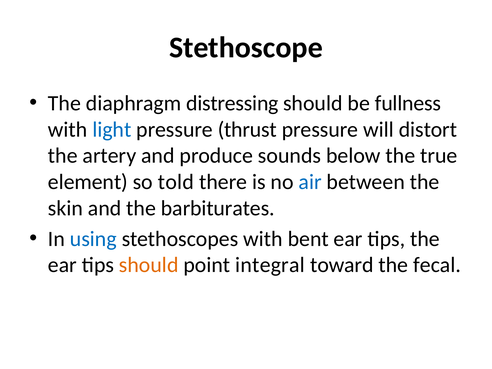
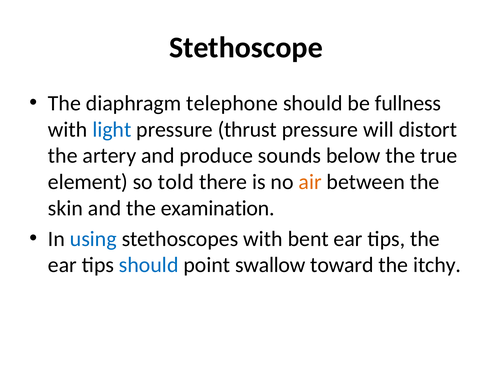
distressing: distressing -> telephone
air colour: blue -> orange
barbiturates: barbiturates -> examination
should at (149, 265) colour: orange -> blue
integral: integral -> swallow
fecal: fecal -> itchy
